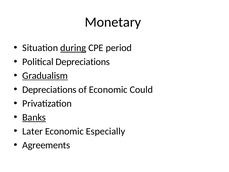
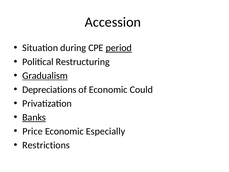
Monetary: Monetary -> Accession
during underline: present -> none
period underline: none -> present
Political Depreciations: Depreciations -> Restructuring
Later: Later -> Price
Agreements: Agreements -> Restrictions
